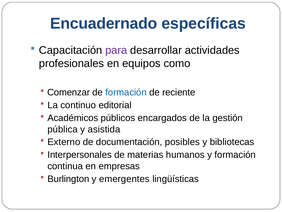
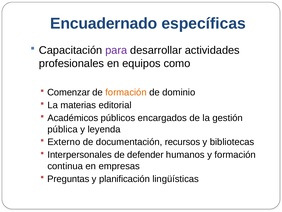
formación at (126, 92) colour: blue -> orange
reciente: reciente -> dominio
continuo: continuo -> materias
asistida: asistida -> leyenda
posibles: posibles -> recursos
materias: materias -> defender
Burlington: Burlington -> Preguntas
emergentes: emergentes -> planificación
